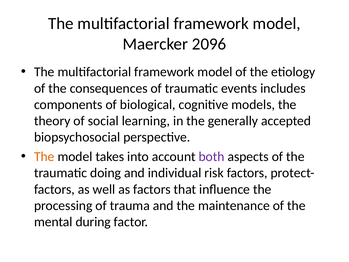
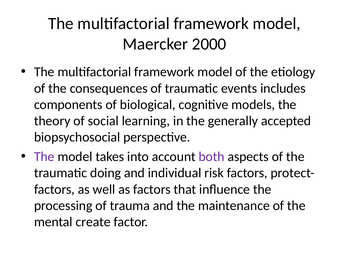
2096: 2096 -> 2000
The at (44, 156) colour: orange -> purple
during: during -> create
